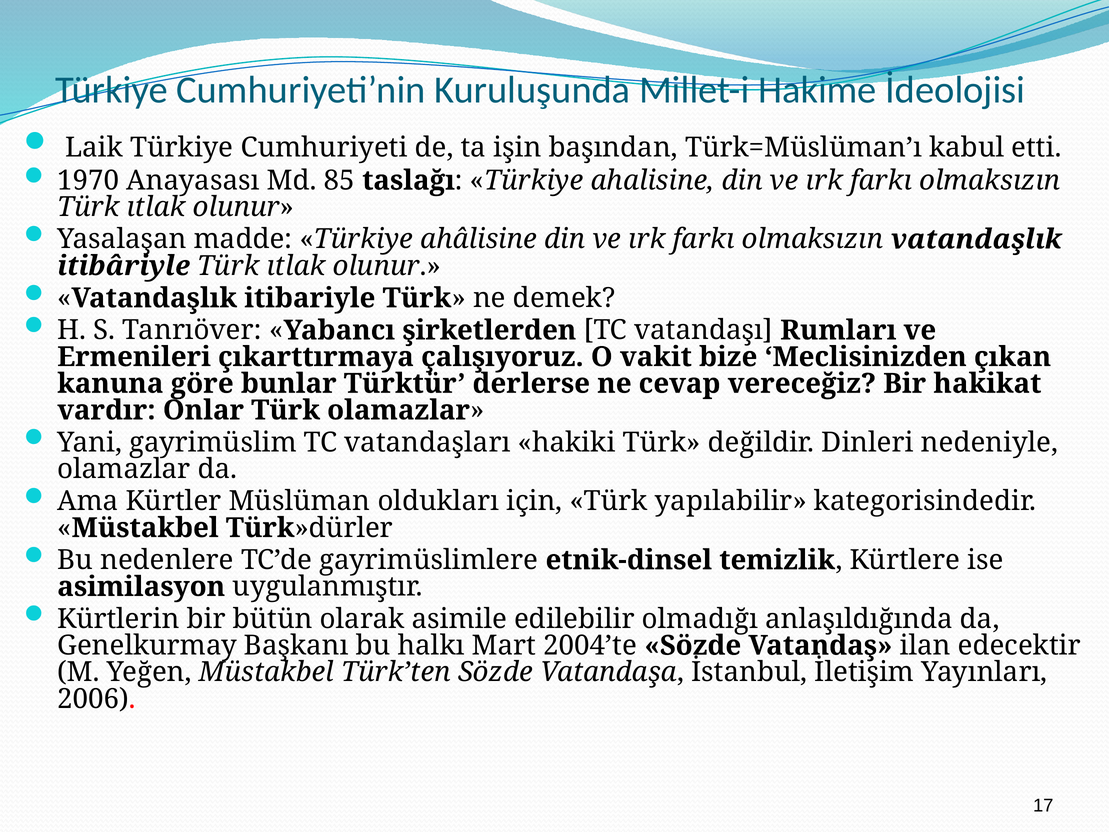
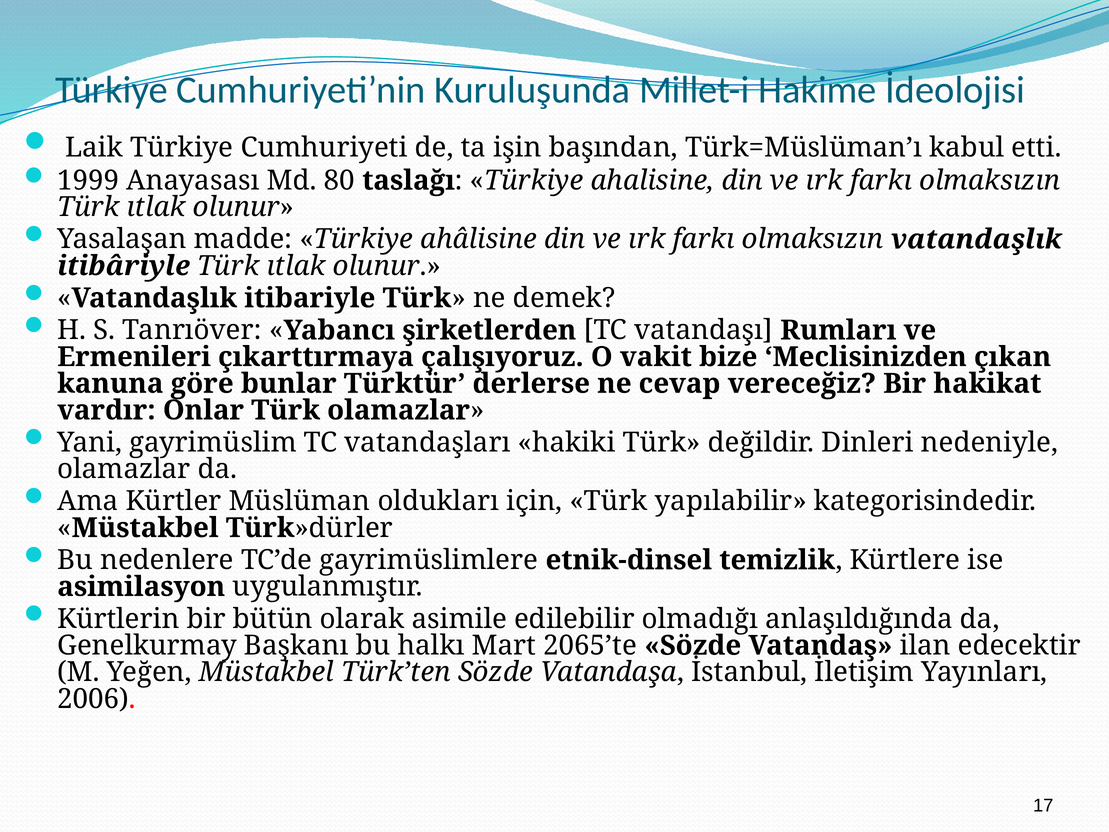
1970: 1970 -> 1999
85: 85 -> 80
2004’te: 2004’te -> 2065’te
